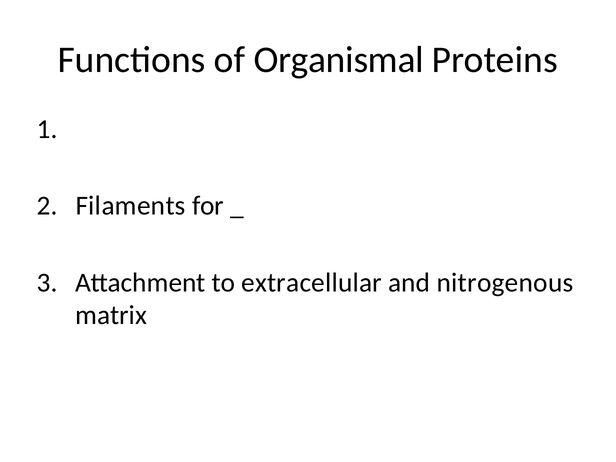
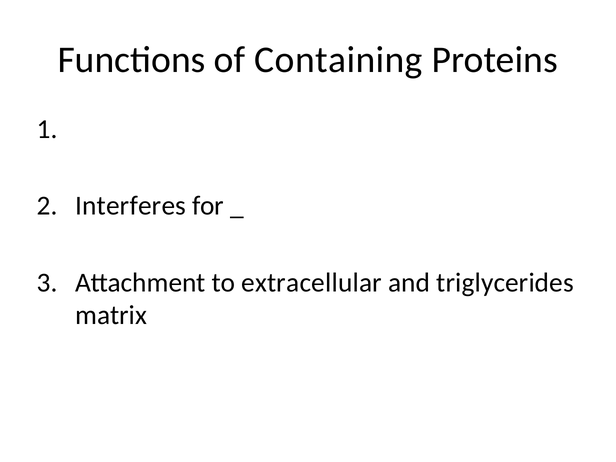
Organismal: Organismal -> Containing
Filaments: Filaments -> Interferes
nitrogenous: nitrogenous -> triglycerides
